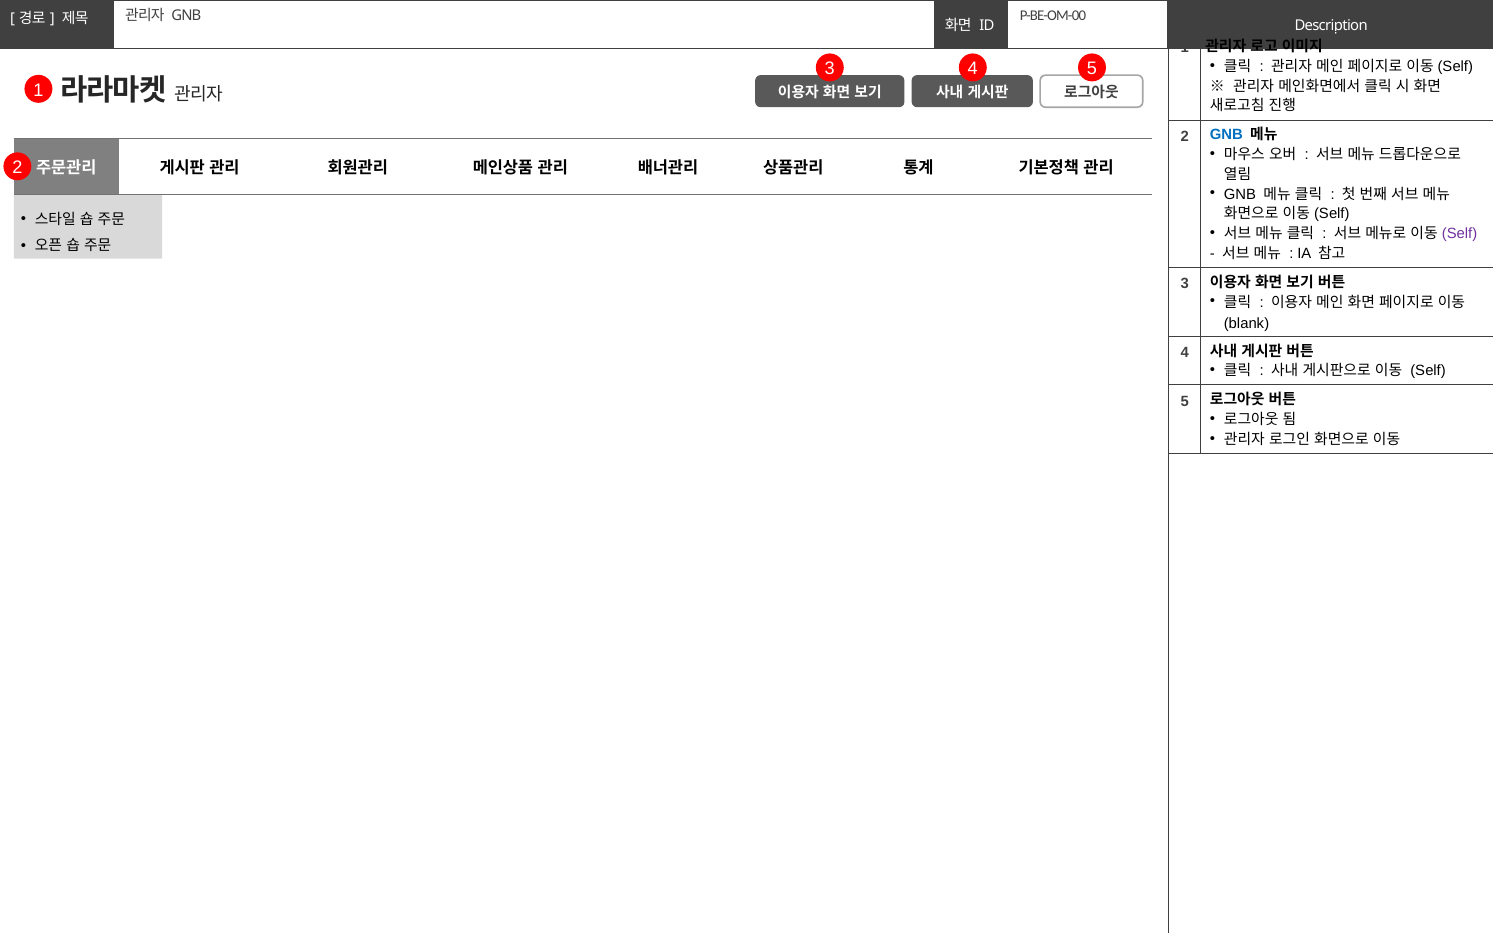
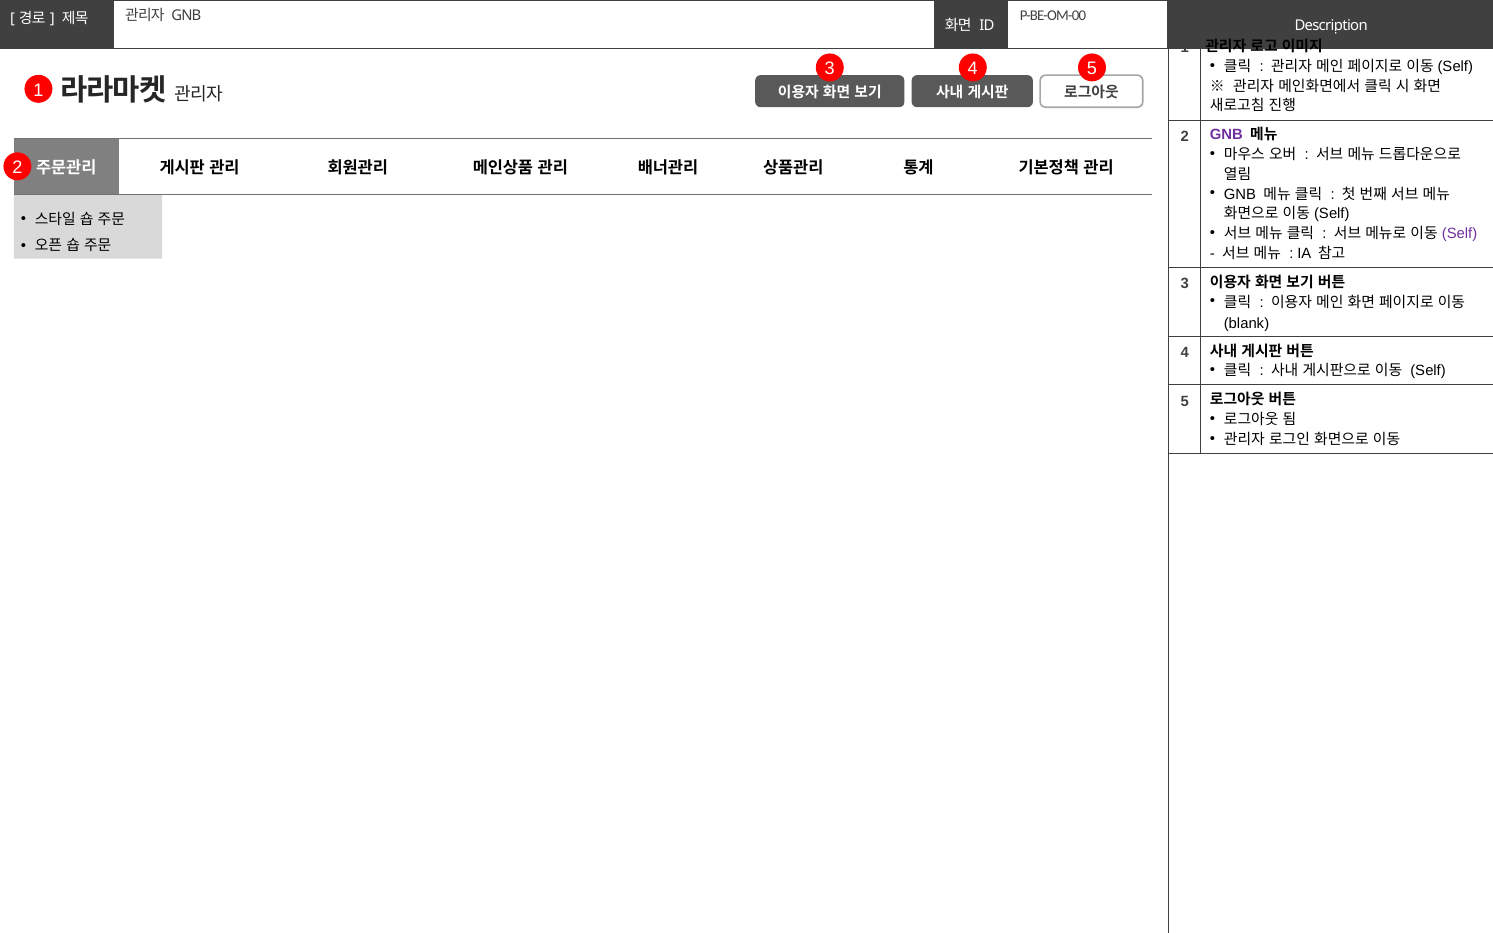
GNB at (1226, 135) colour: blue -> purple
